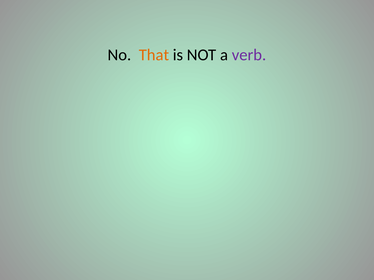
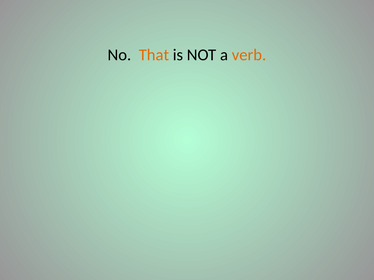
verb colour: purple -> orange
